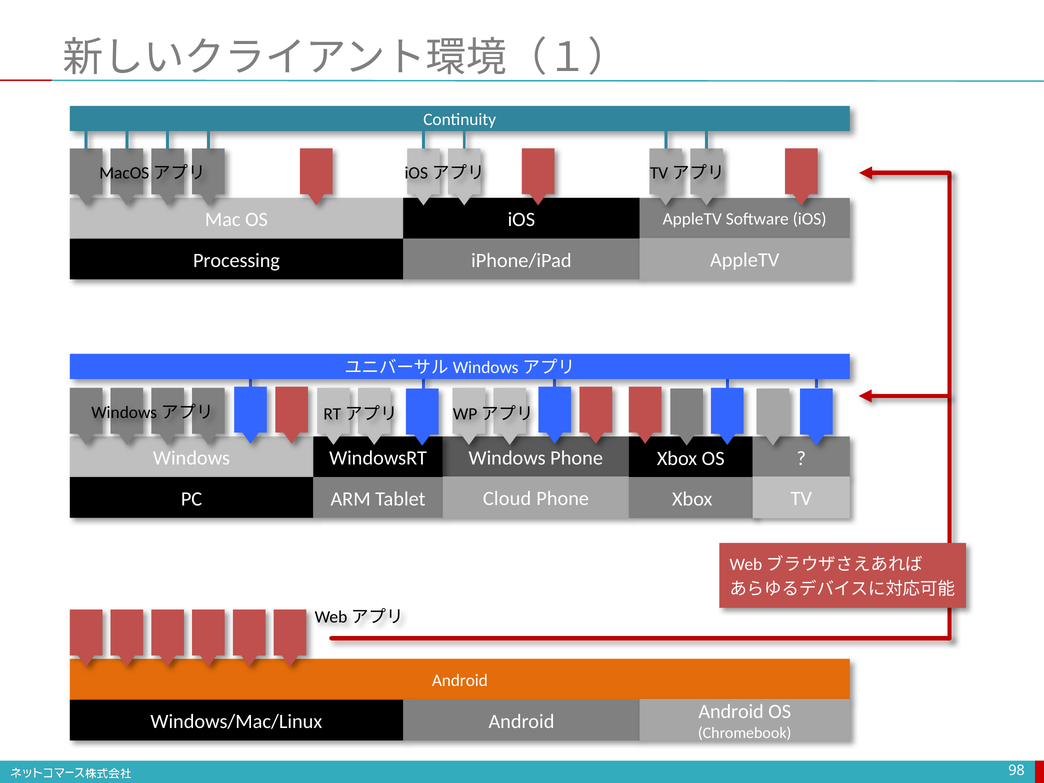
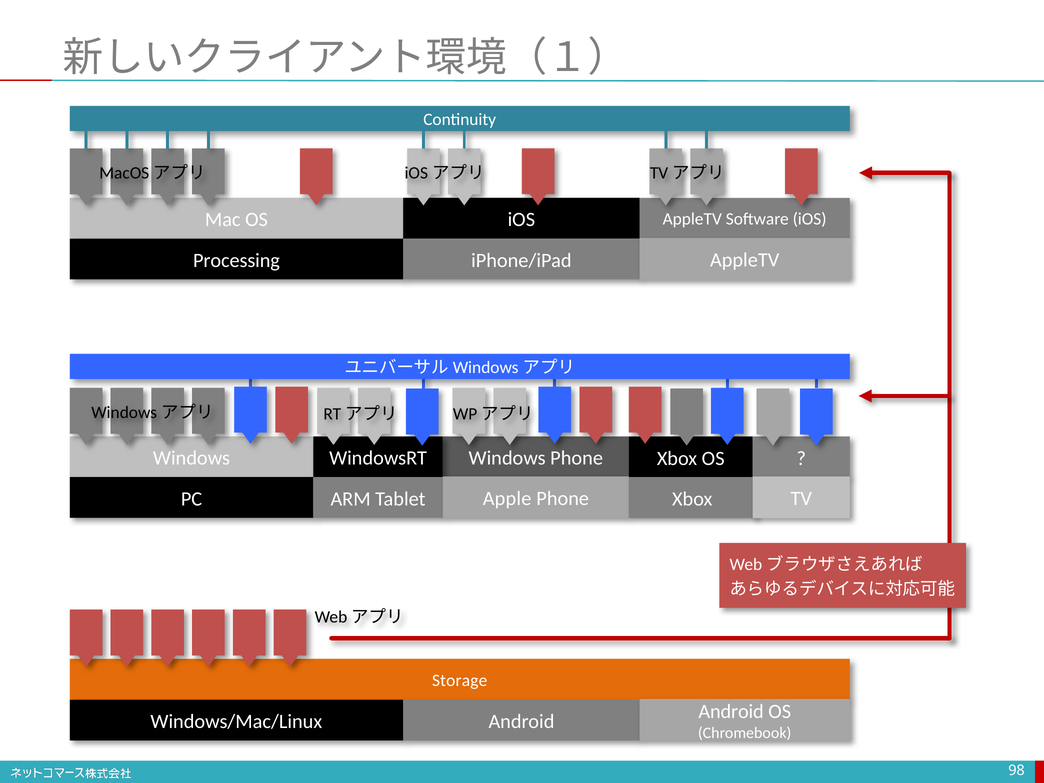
Cloud: Cloud -> Apple
Android at (460, 680): Android -> Storage
